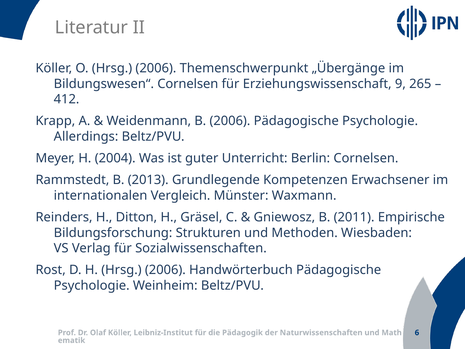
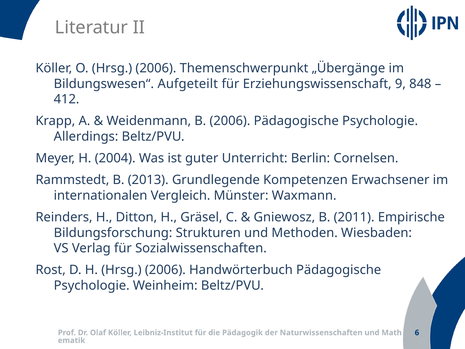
Bildungswesen“ Cornelsen: Cornelsen -> Aufgeteilt
265: 265 -> 848
